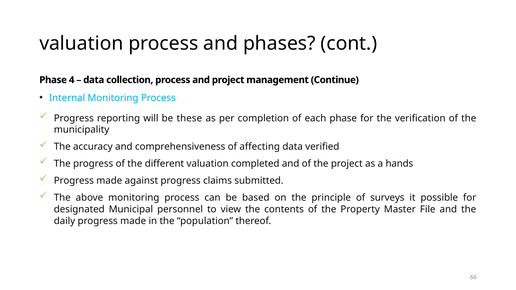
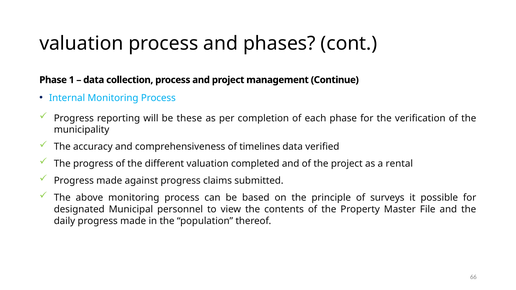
4: 4 -> 1
affecting: affecting -> timelines
hands: hands -> rental
